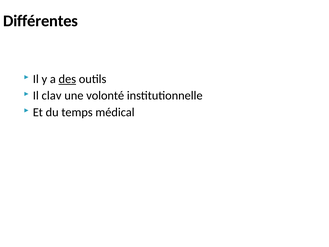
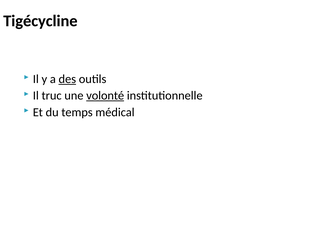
Différentes: Différentes -> Tigécycline
clav: clav -> truc
volonté underline: none -> present
